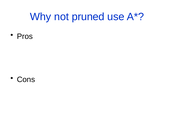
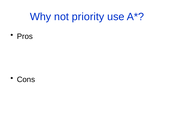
pruned: pruned -> priority
